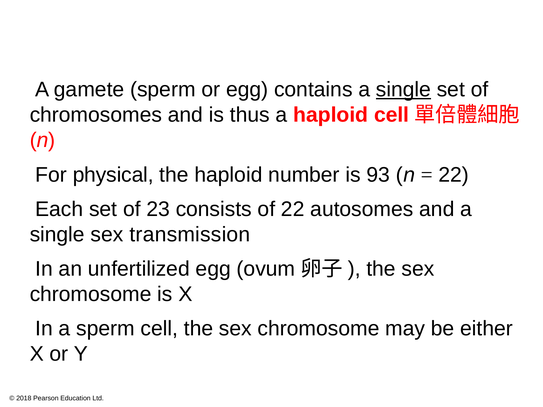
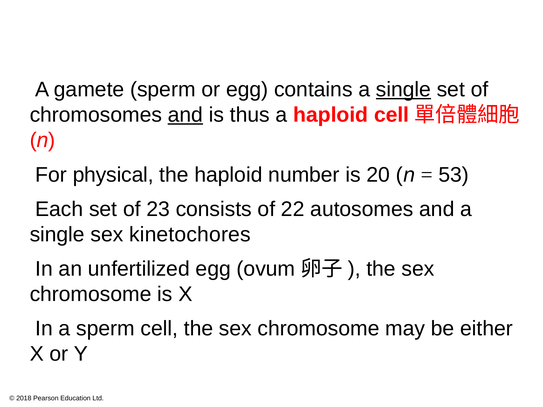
and at (185, 115) underline: none -> present
93: 93 -> 20
22 at (454, 175): 22 -> 53
transmission: transmission -> kinetochores
